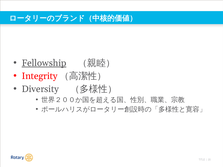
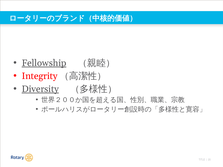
Diversity underline: none -> present
